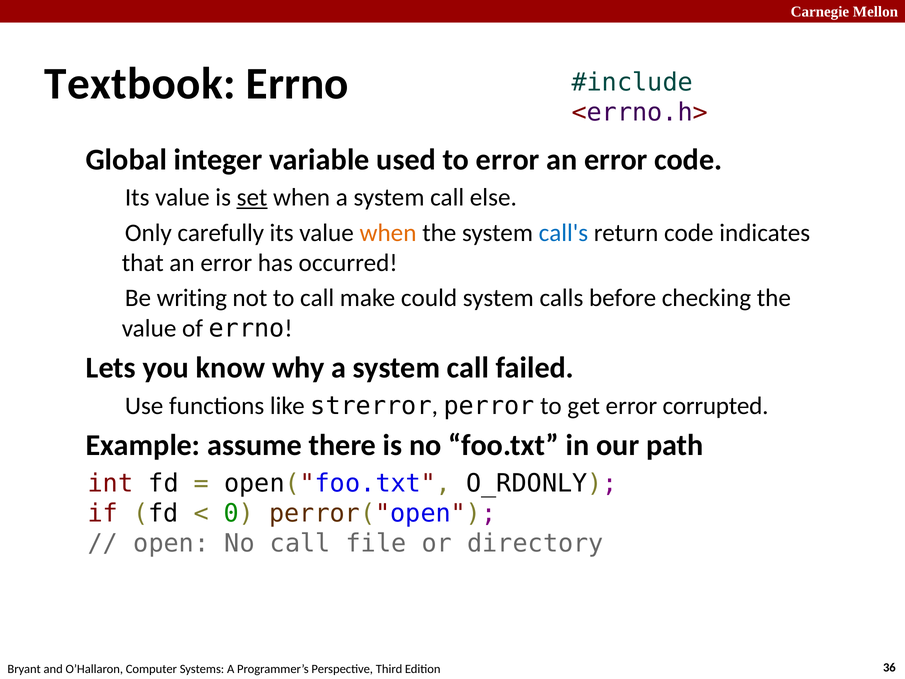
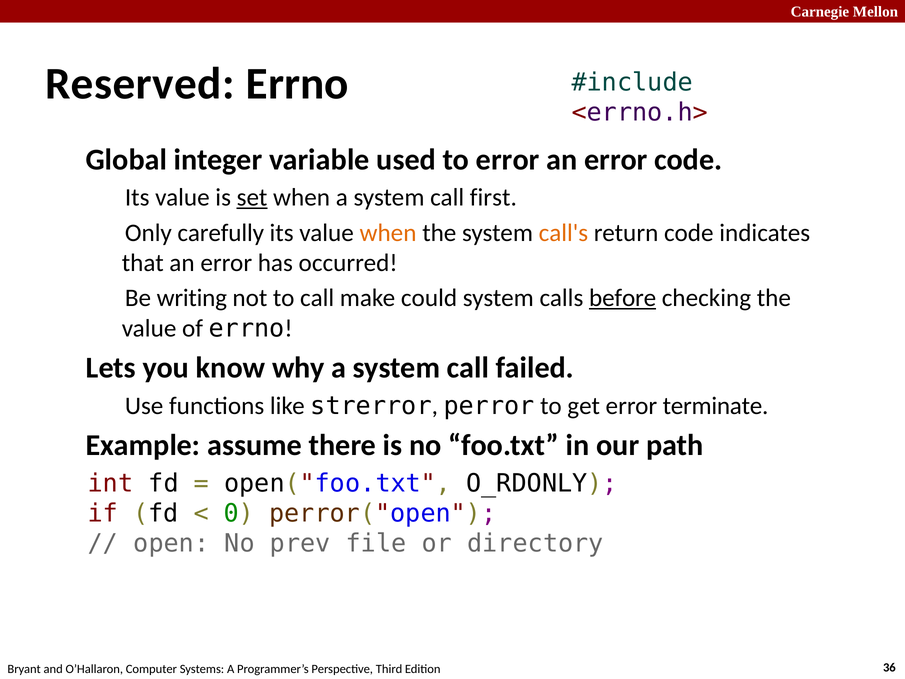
Textbook: Textbook -> Reserved
else: else -> first
call's colour: blue -> orange
before underline: none -> present
corrupted: corrupted -> terminate
No call: call -> prev
